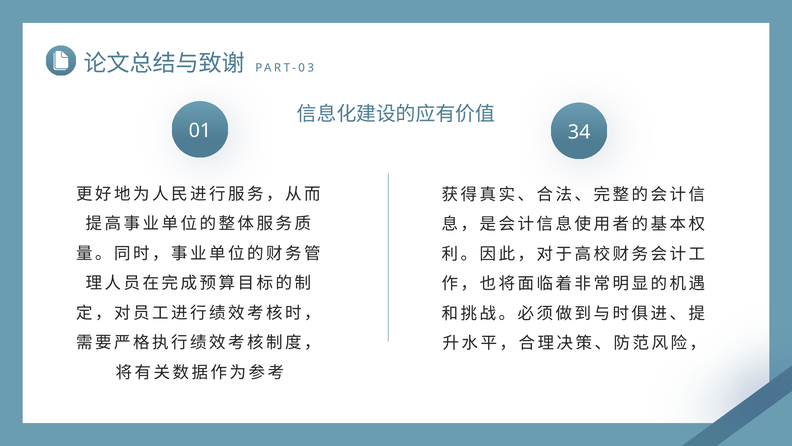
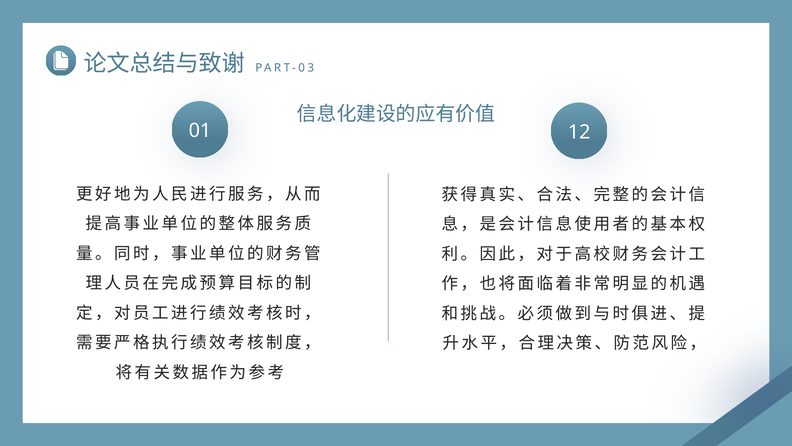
34: 34 -> 12
